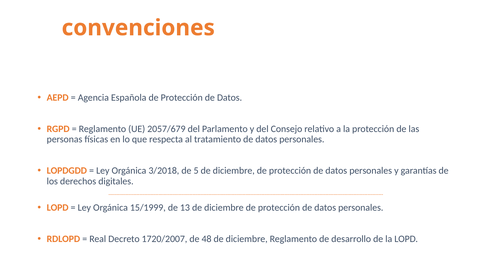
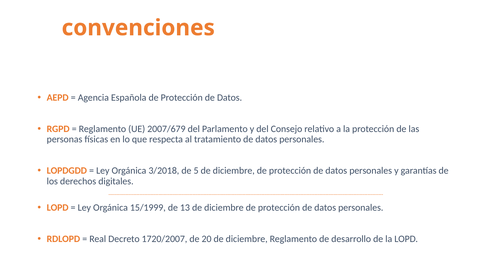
2057/679: 2057/679 -> 2007/679
48: 48 -> 20
